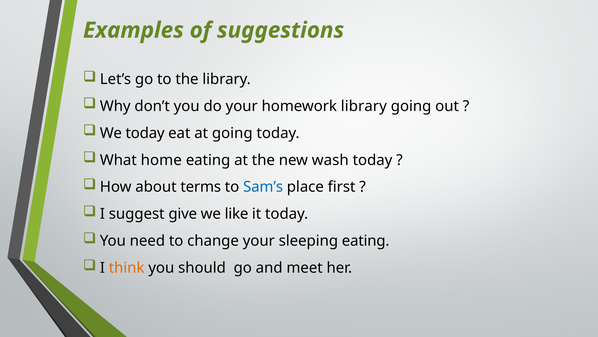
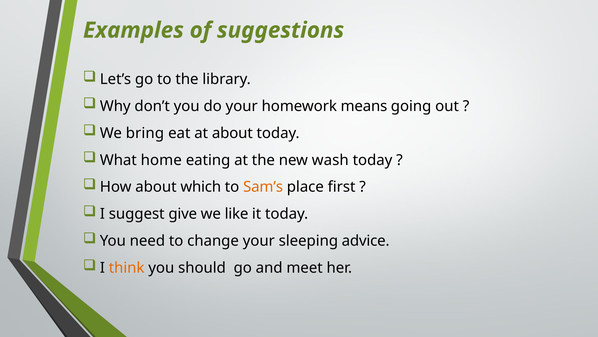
homework library: library -> means
We today: today -> bring
at going: going -> about
terms: terms -> which
Sam’s colour: blue -> orange
sleeping eating: eating -> advice
